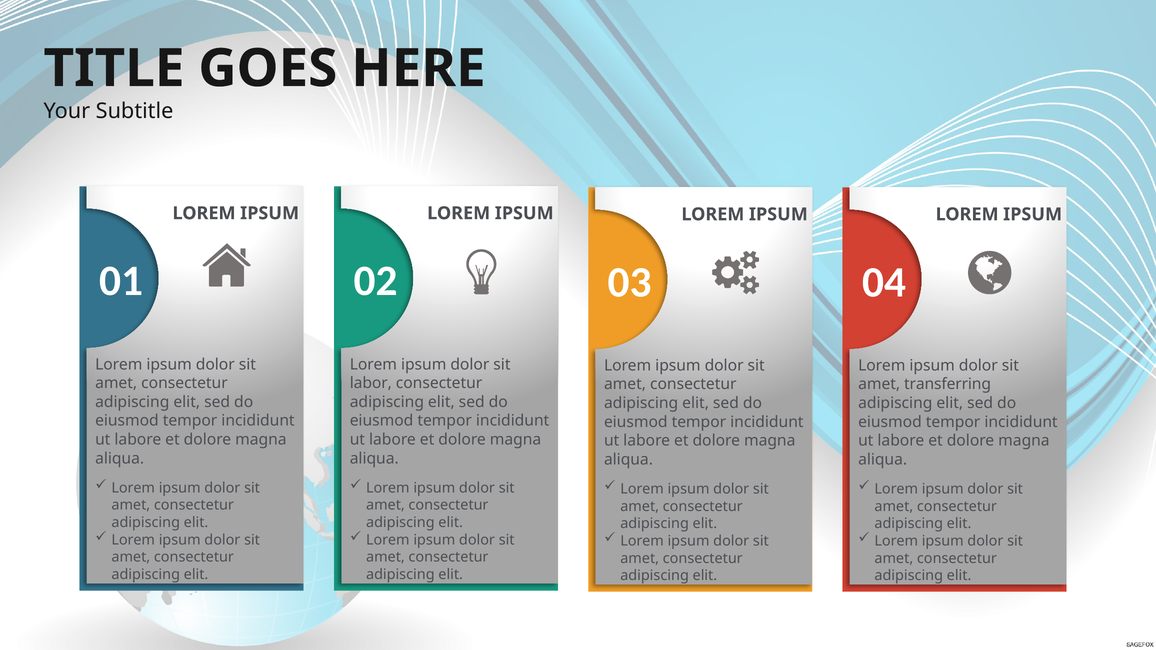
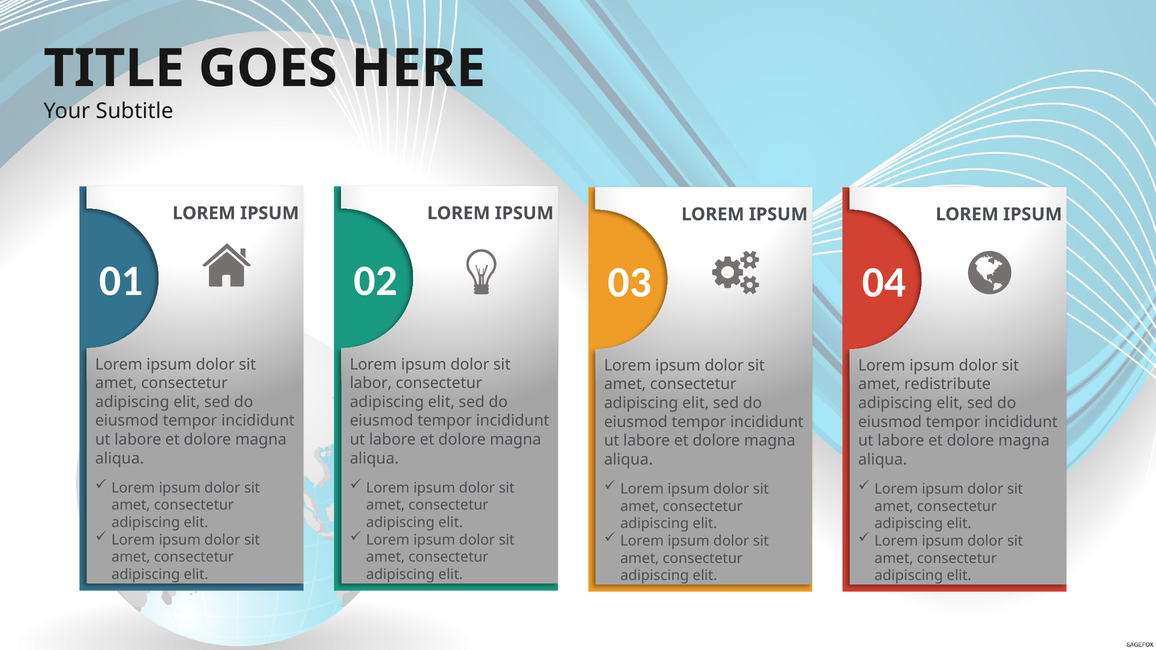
transferring: transferring -> redistribute
